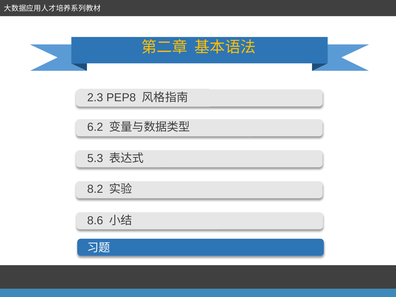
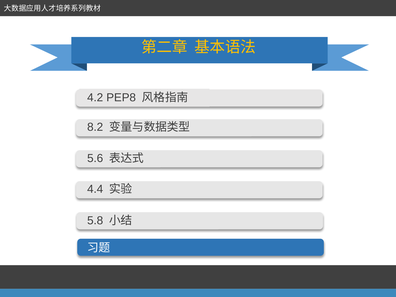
2.3: 2.3 -> 4.2
6.2: 6.2 -> 8.2
5.3: 5.3 -> 5.6
8.2: 8.2 -> 4.4
8.6: 8.6 -> 5.8
